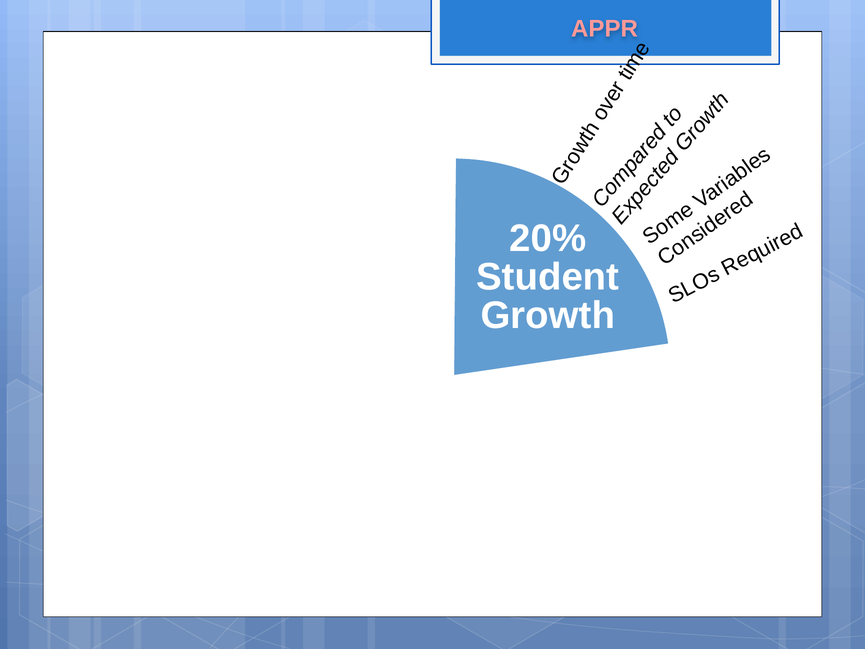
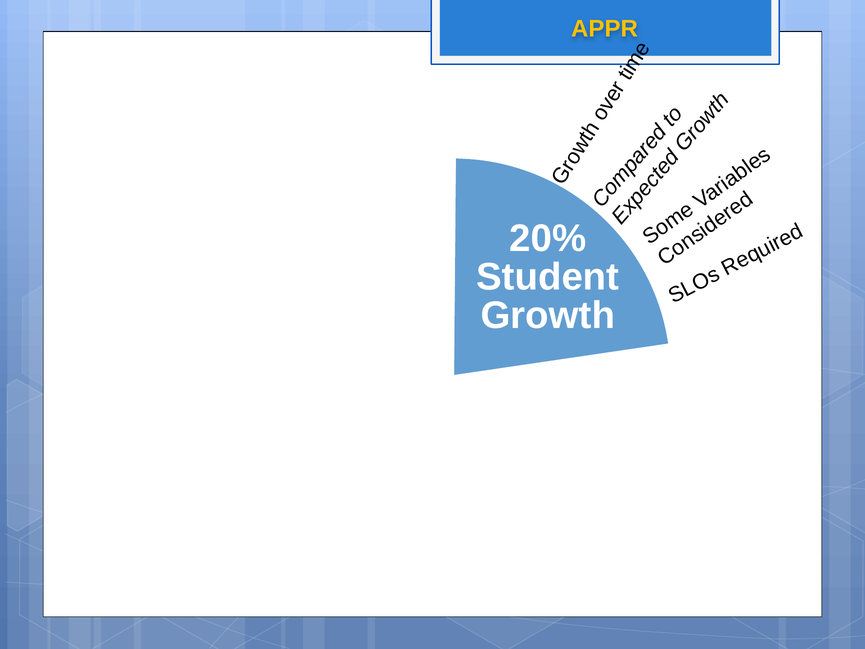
APPR colour: pink -> yellow
